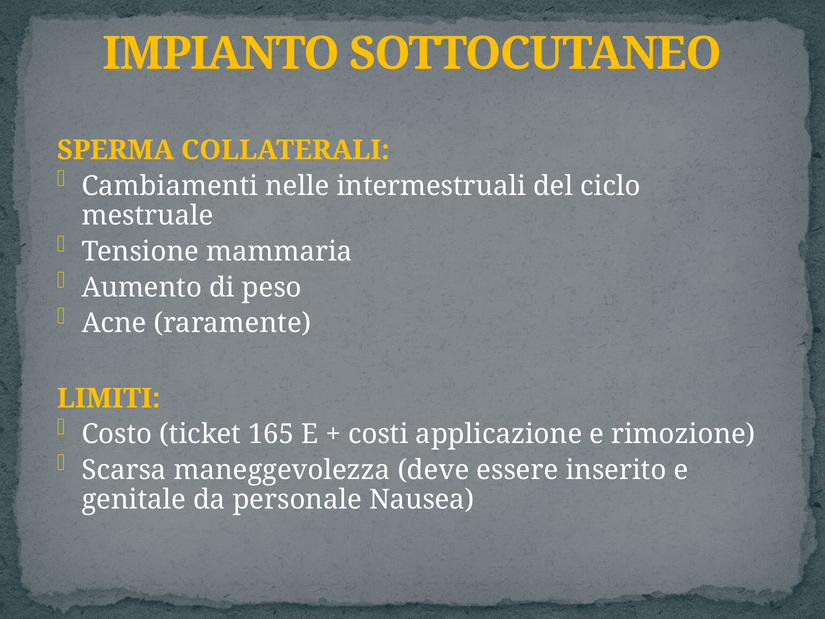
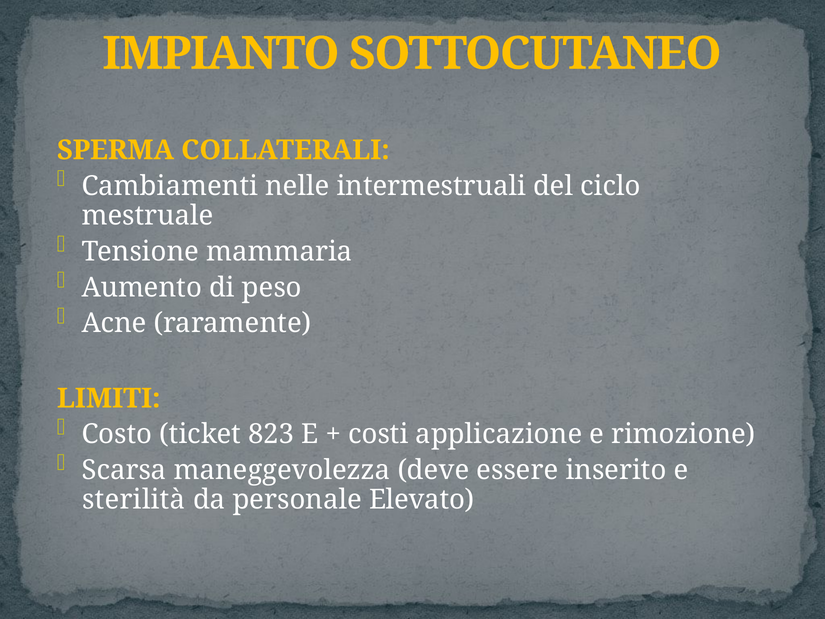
165: 165 -> 823
genitale: genitale -> sterilità
Nausea: Nausea -> Elevato
